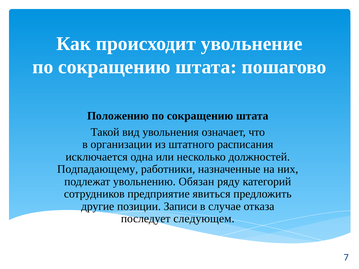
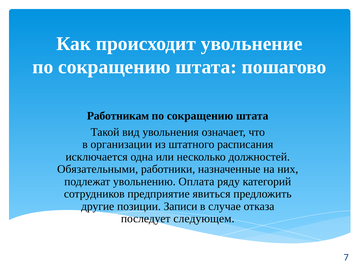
Положению: Положению -> Работникам
Подпадающему: Подпадающему -> Обязательными
Обязан: Обязан -> Оплата
